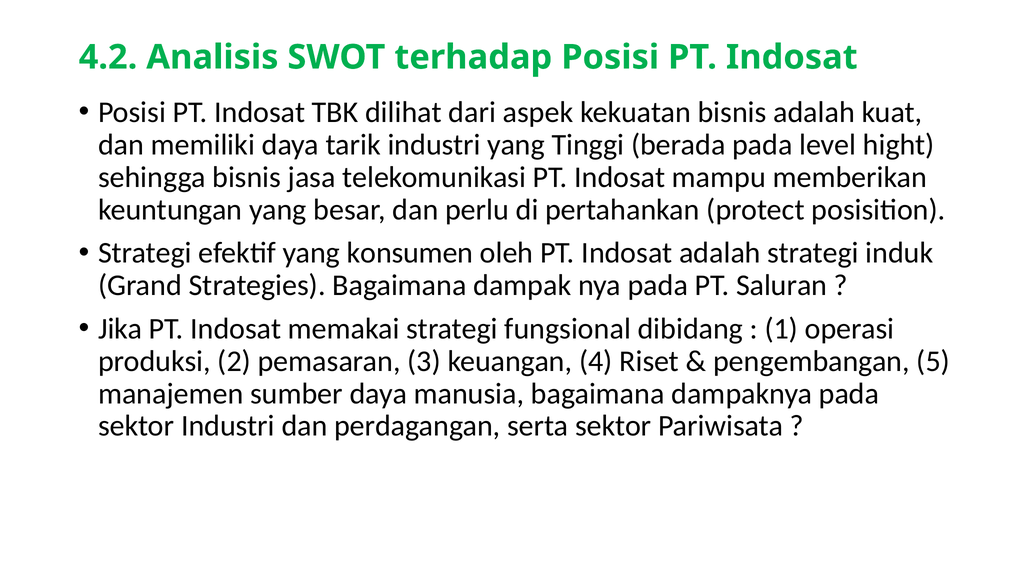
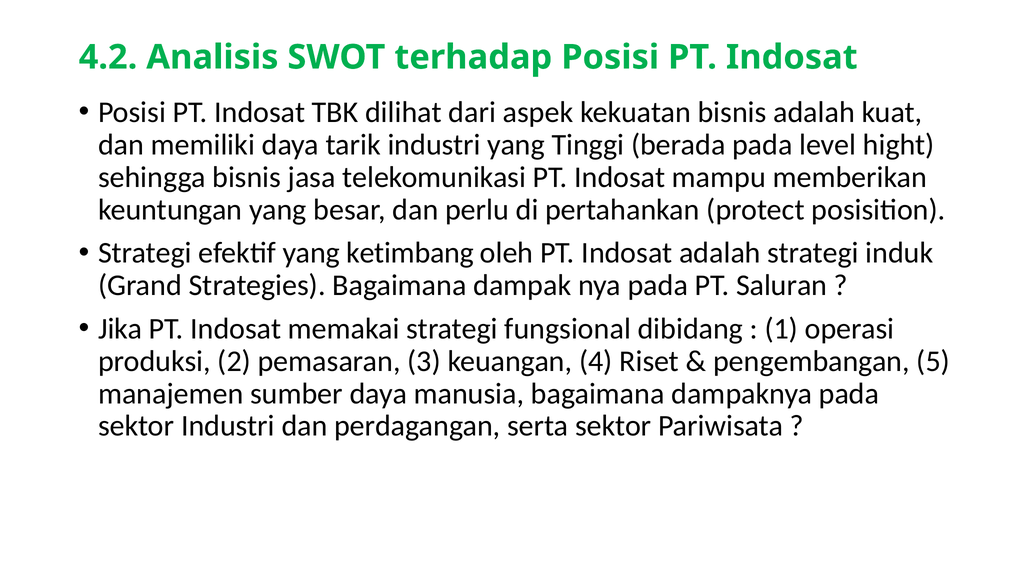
konsumen: konsumen -> ketimbang
